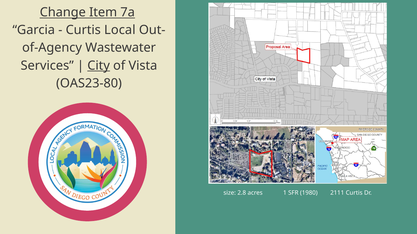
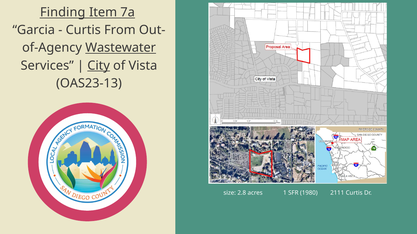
Change: Change -> Finding
Local: Local -> From
Wastewater underline: none -> present
OAS23-80: OAS23-80 -> OAS23-13
